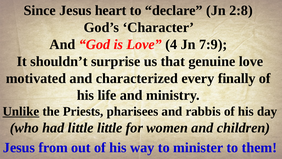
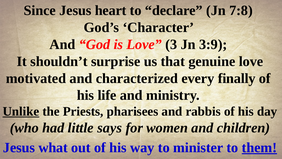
2:8: 2:8 -> 7:8
4: 4 -> 3
7:9: 7:9 -> 3:9
little little: little -> says
from: from -> what
them underline: none -> present
